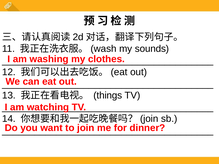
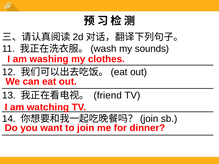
things: things -> friend
